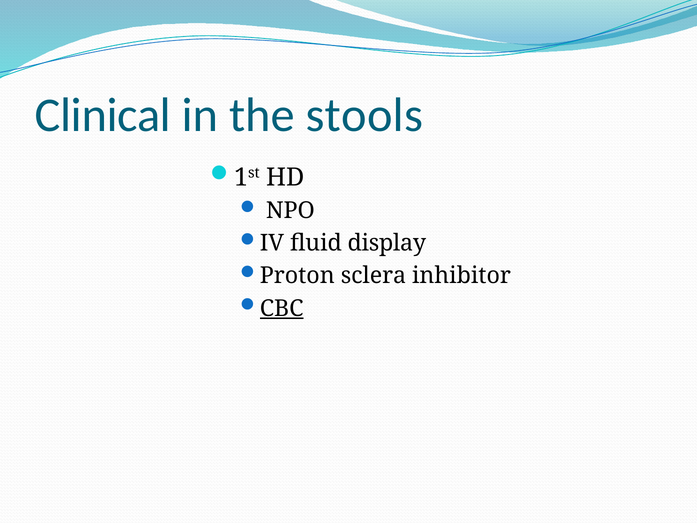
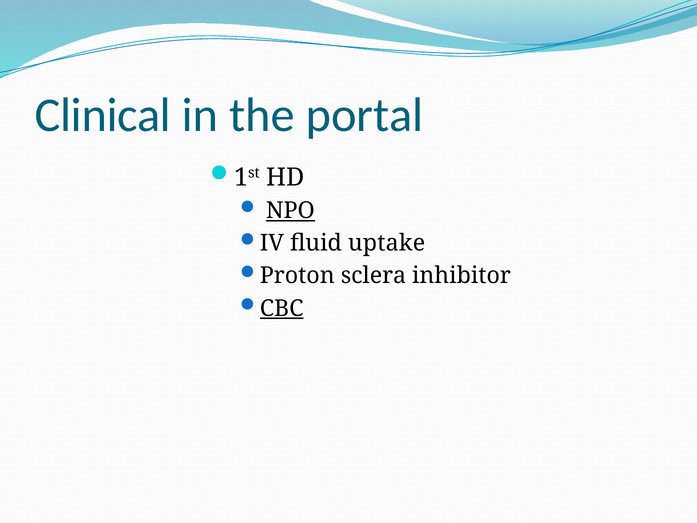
stools: stools -> portal
NPO underline: none -> present
display: display -> uptake
